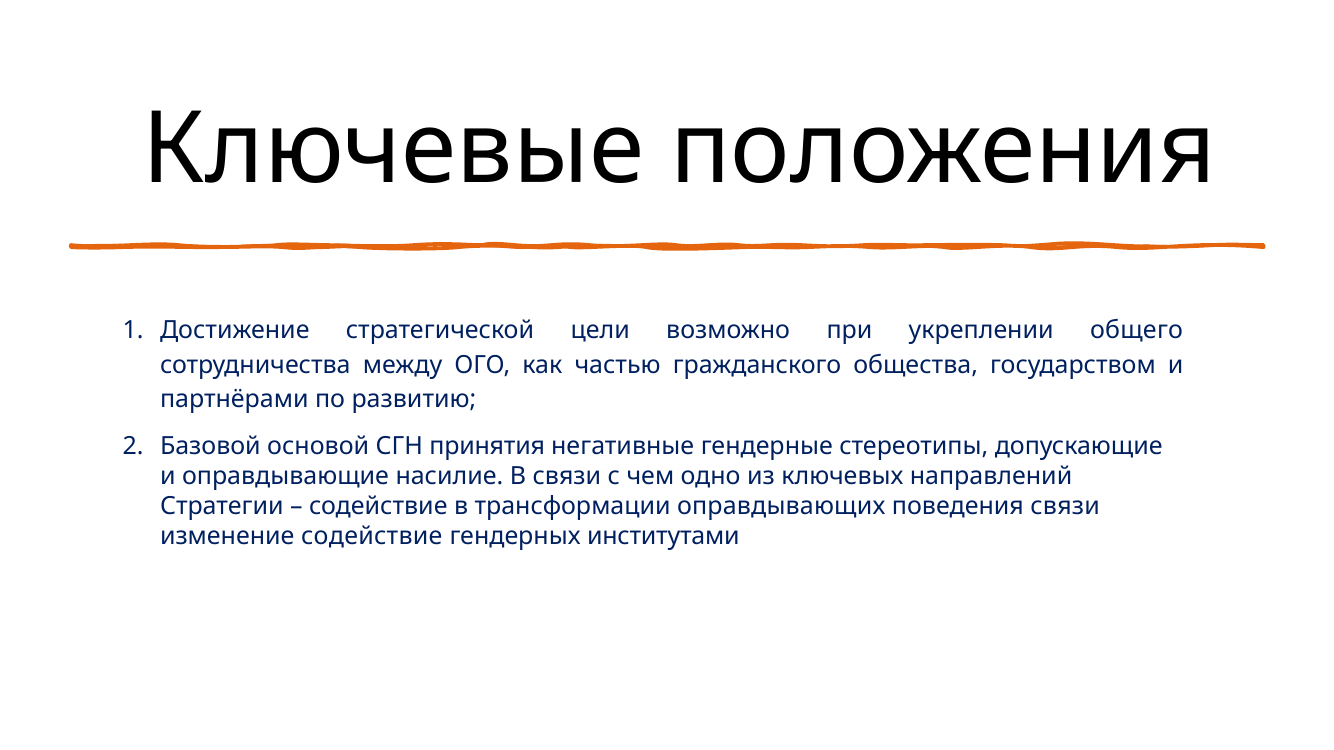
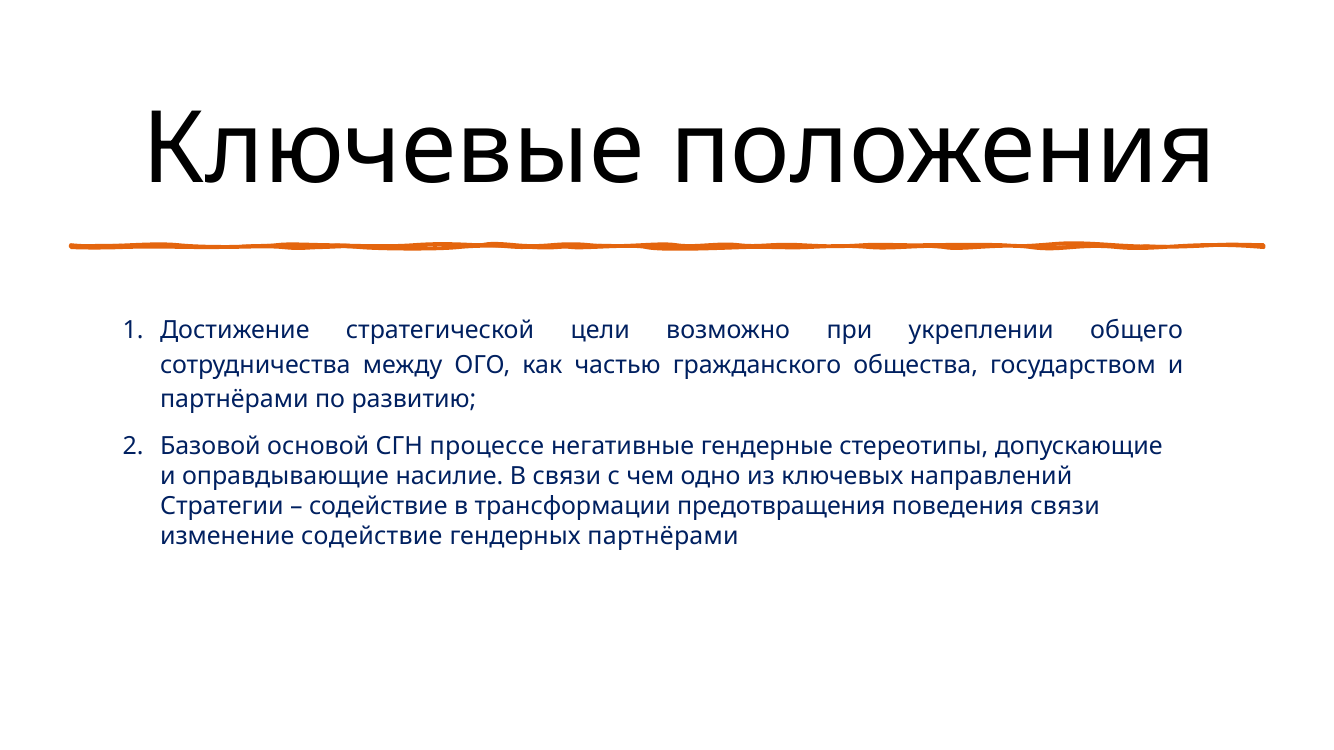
принятия: принятия -> процессе
оправдывающих: оправдывающих -> предотвращения
гендерных институтами: институтами -> партнёрами
